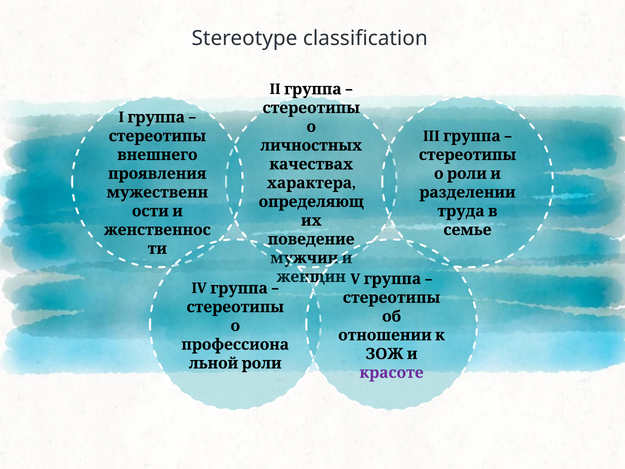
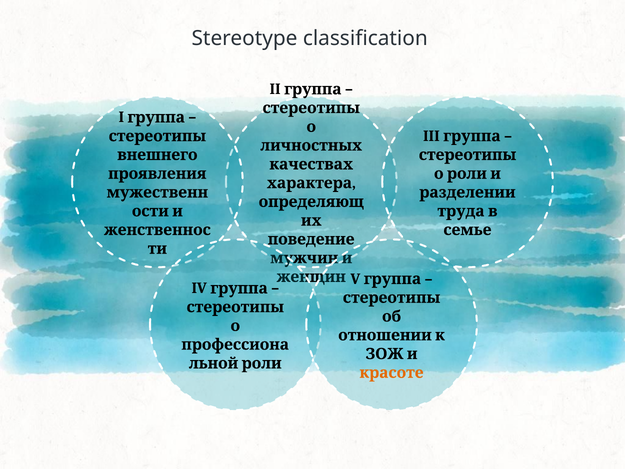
красоте colour: purple -> orange
